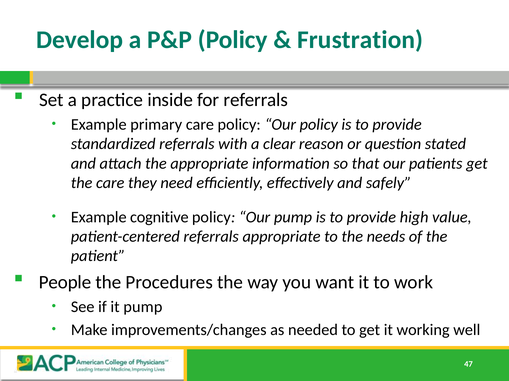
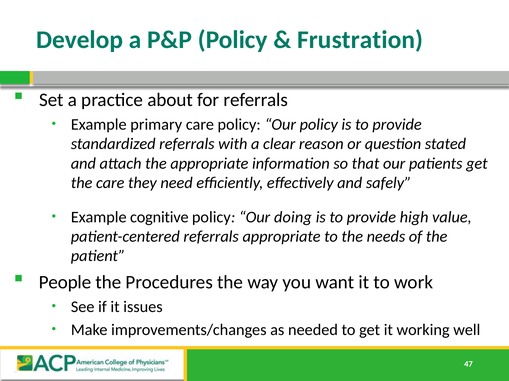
inside: inside -> about
Our pump: pump -> doing
it pump: pump -> issues
